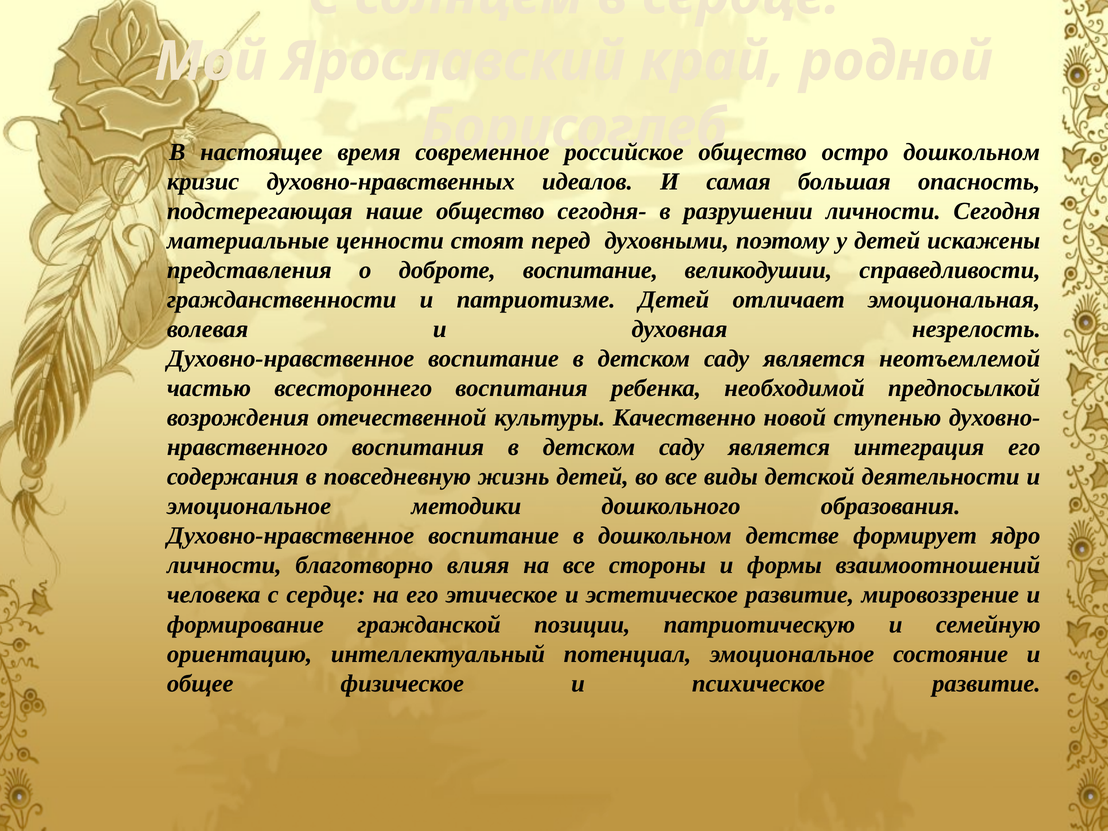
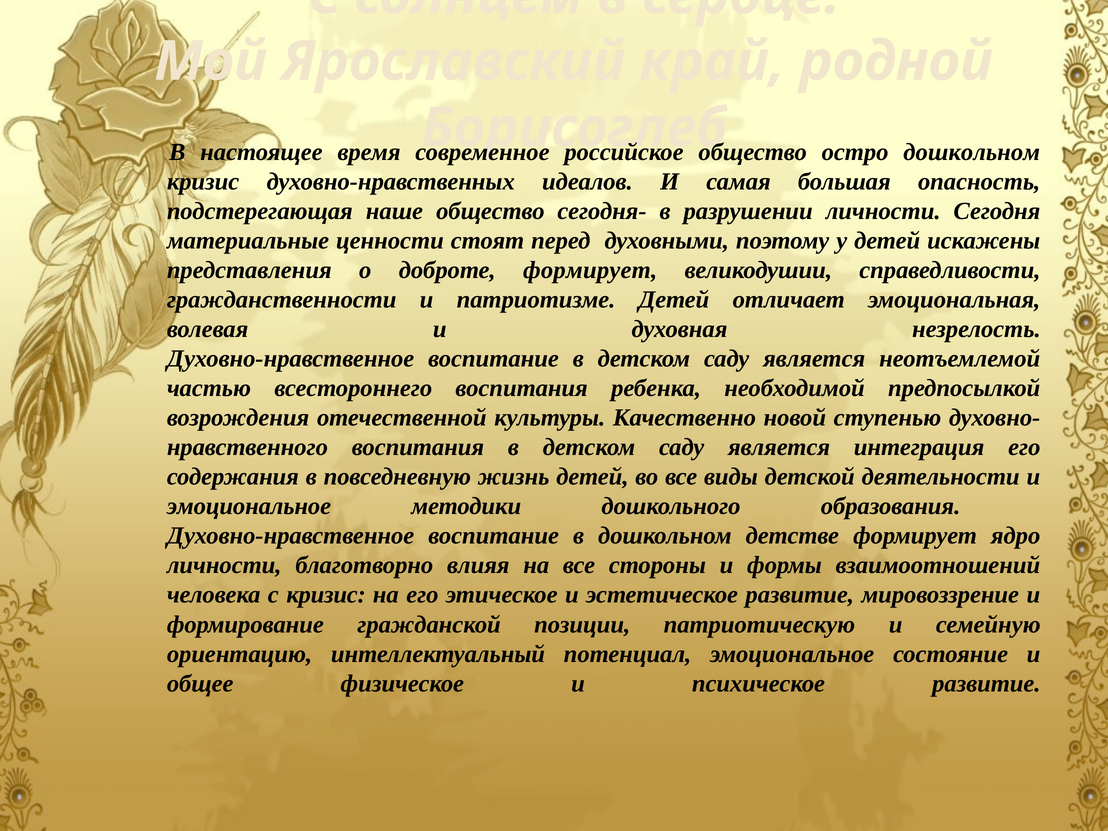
доброте воспитание: воспитание -> формирует
с сердце: сердце -> кризис
